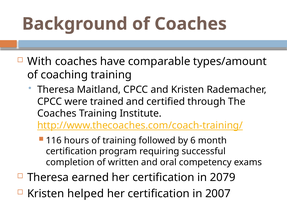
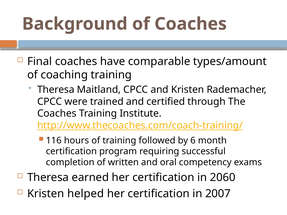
With: With -> Final
2079: 2079 -> 2060
